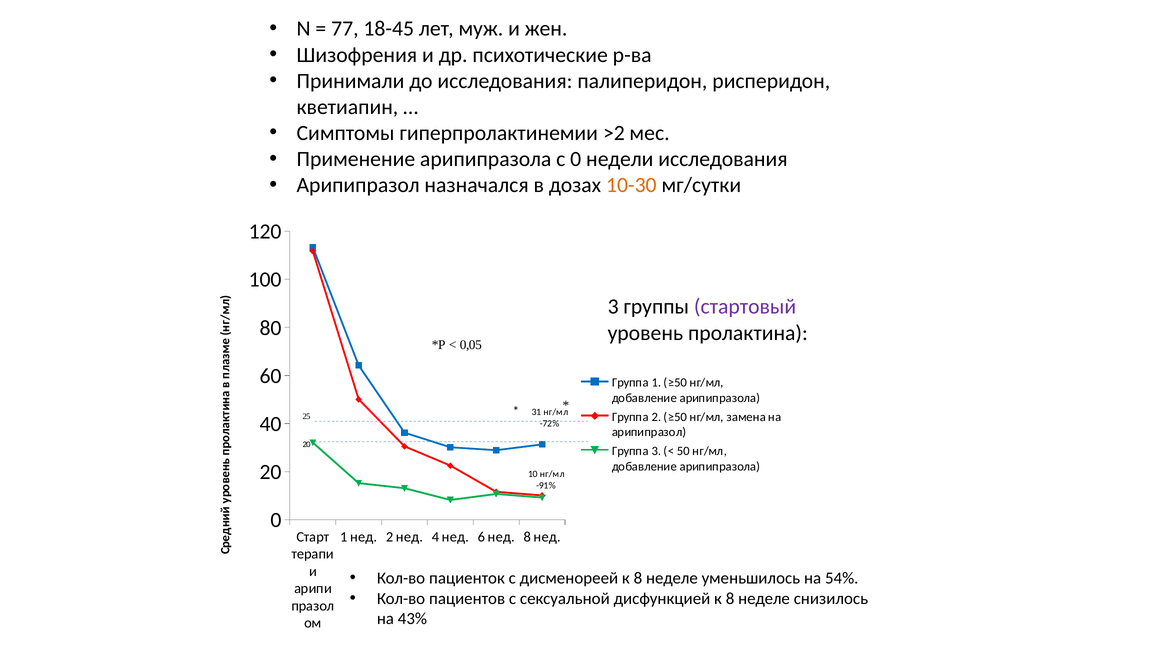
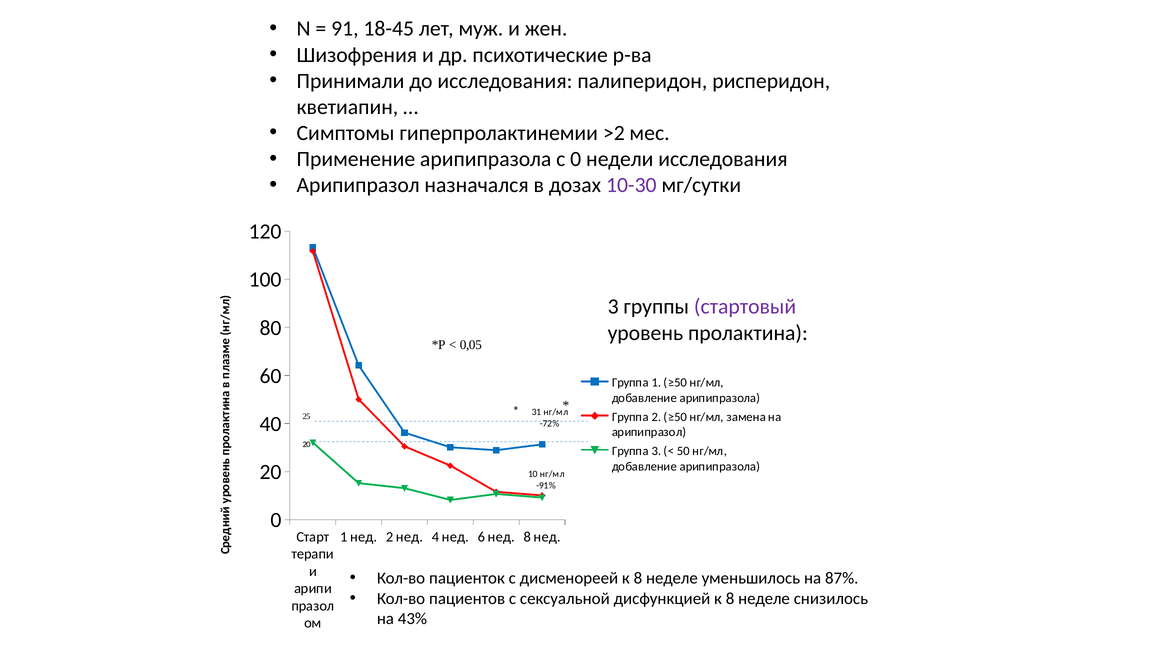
77: 77 -> 91
10-30 colour: orange -> purple
54%: 54% -> 87%
